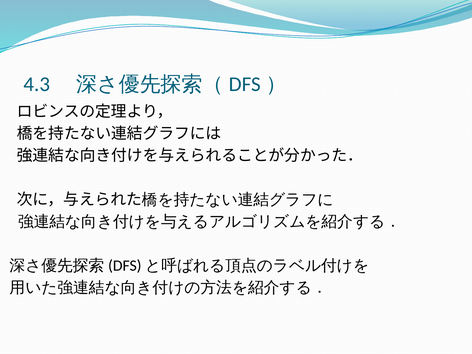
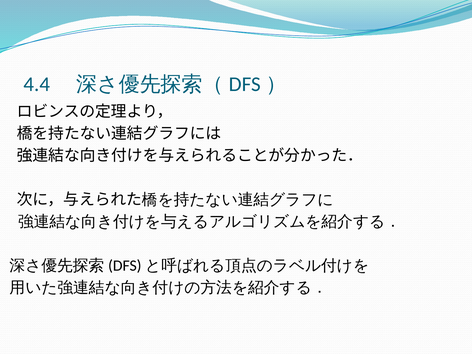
4.3: 4.3 -> 4.4
